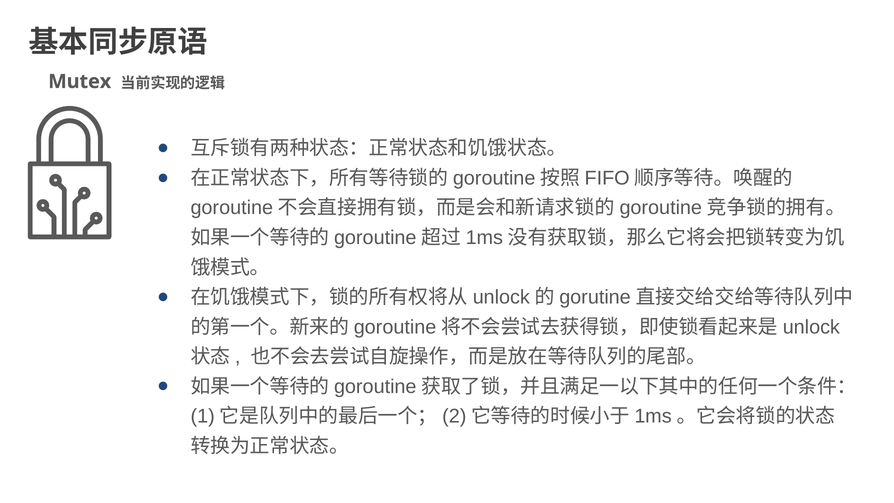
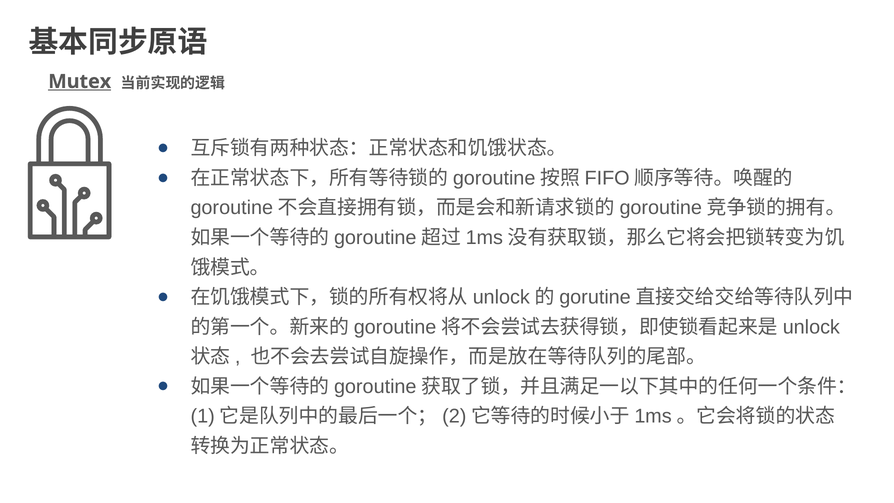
Mutex underline: none -> present
